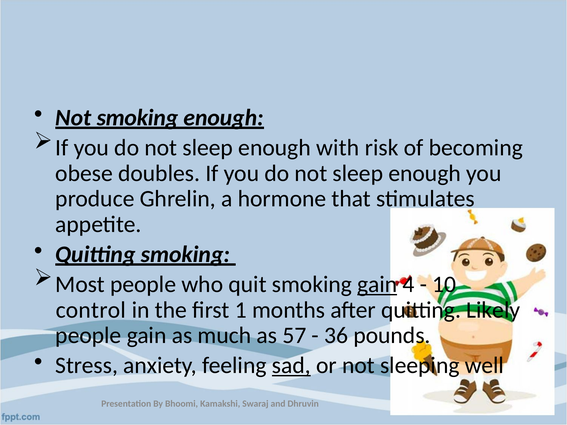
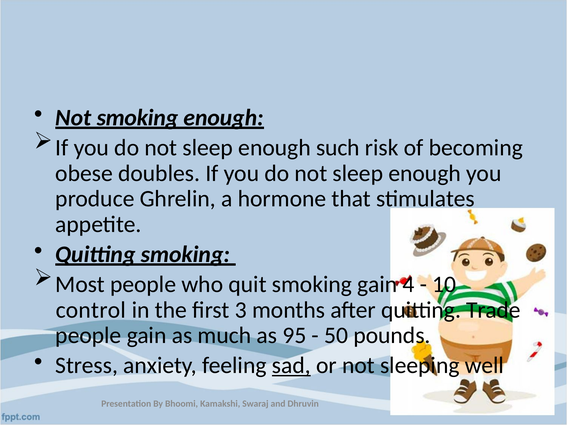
with: with -> such
gain at (377, 285) underline: present -> none
1: 1 -> 3
Likely: Likely -> Trade
57: 57 -> 95
36: 36 -> 50
